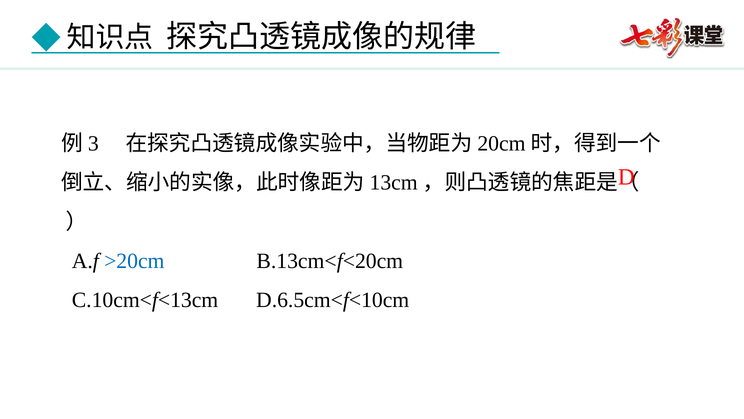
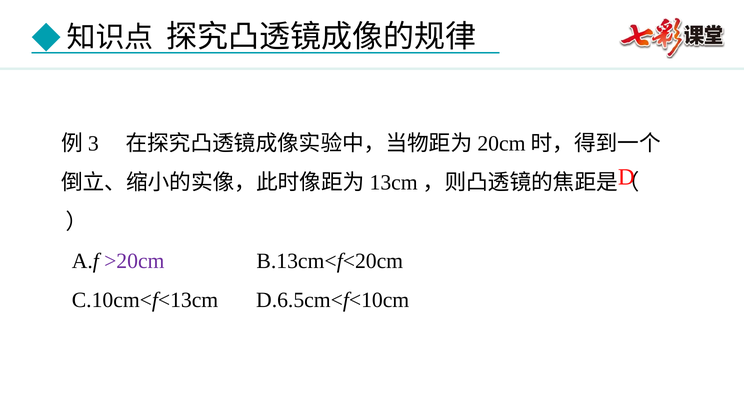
>20cm colour: blue -> purple
